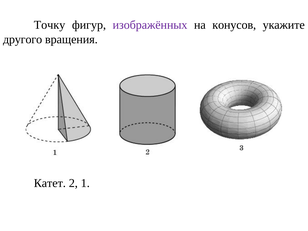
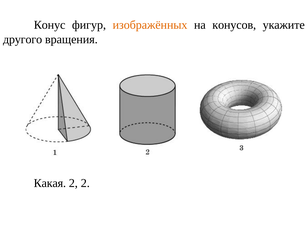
Точку: Точку -> Конус
изображённых colour: purple -> orange
Катет: Катет -> Какая
2 1: 1 -> 2
